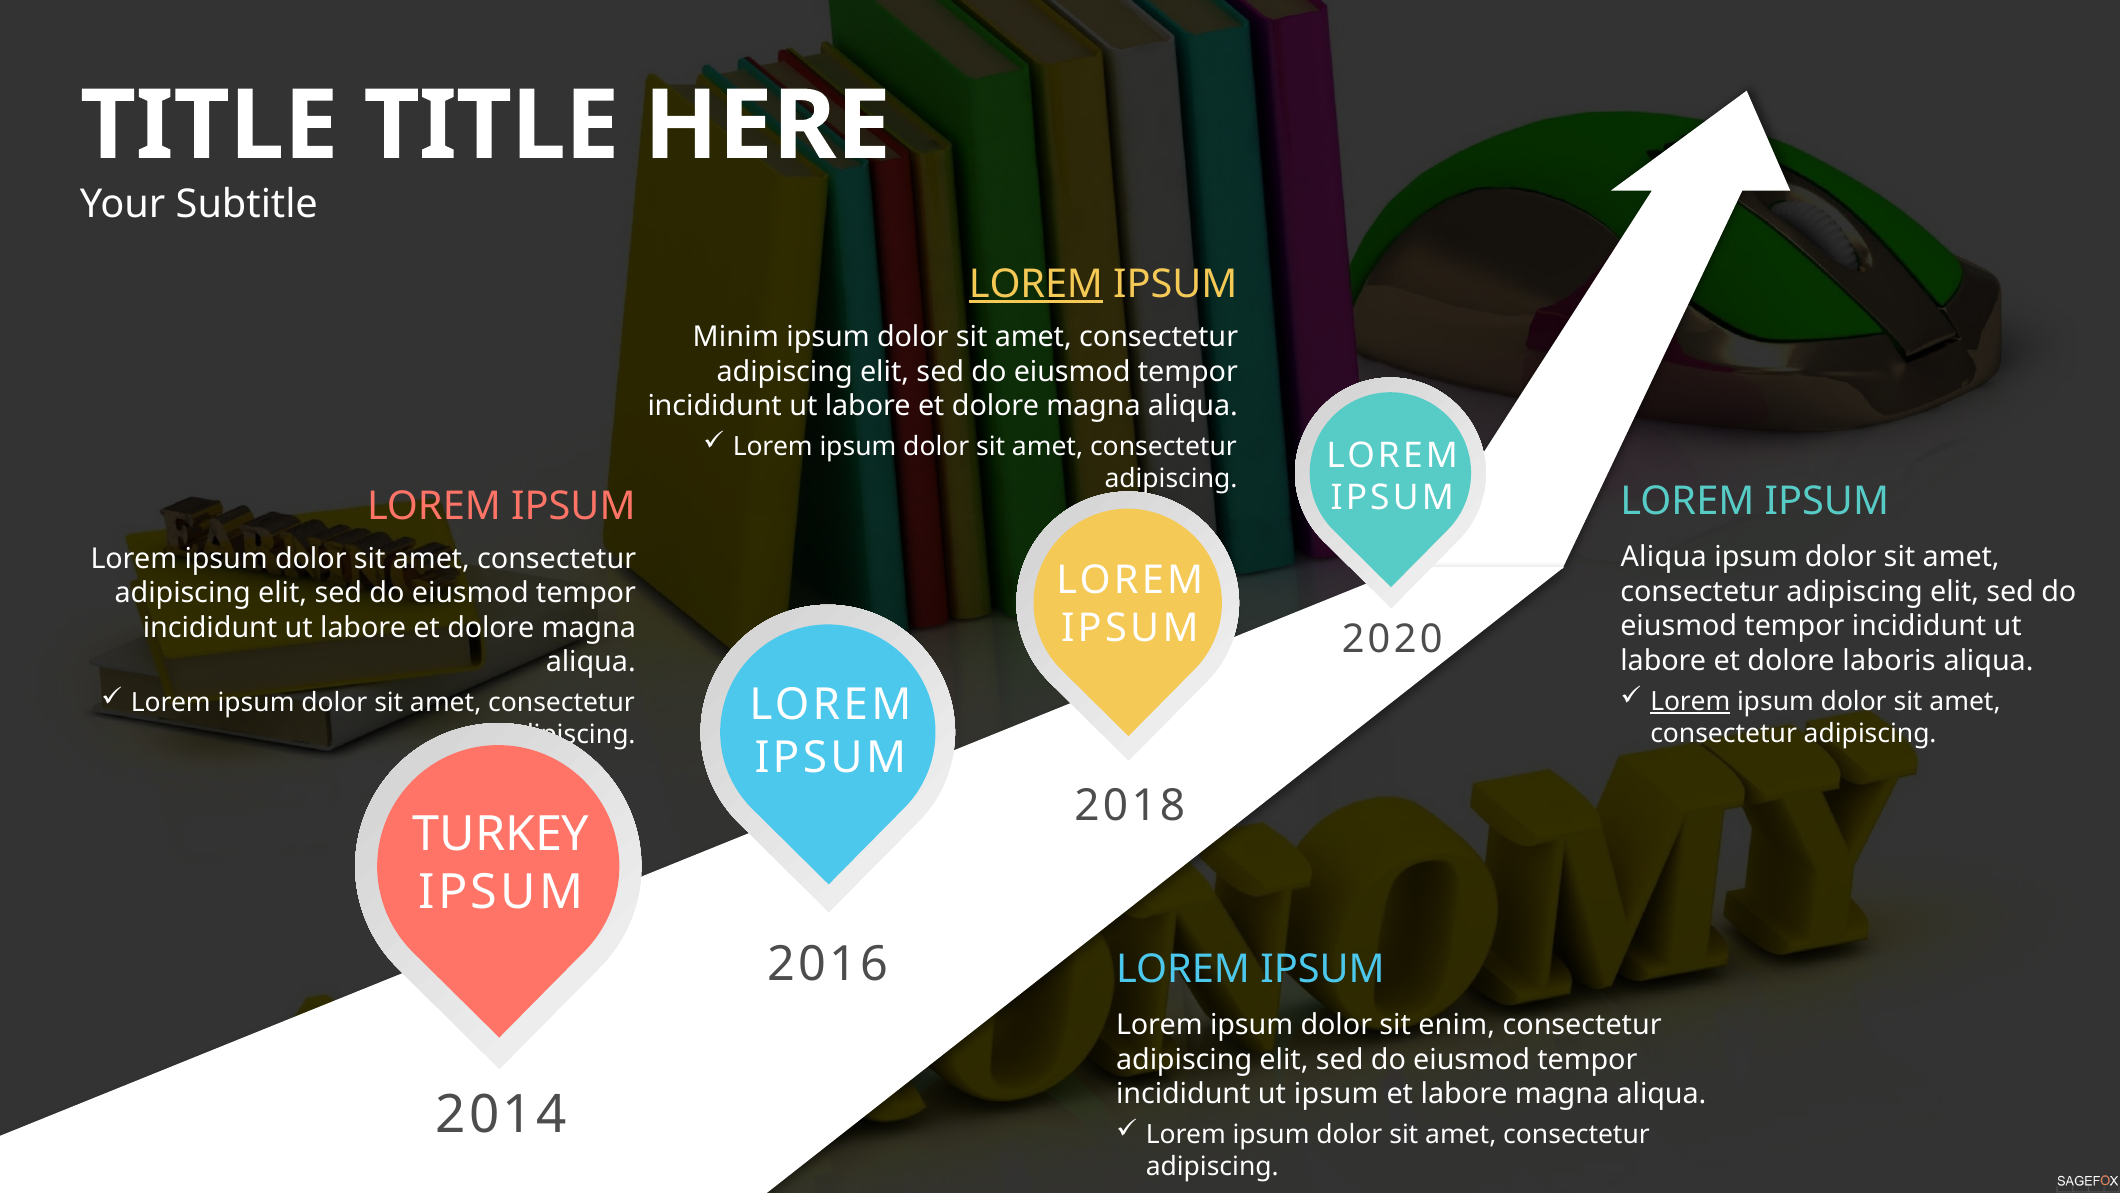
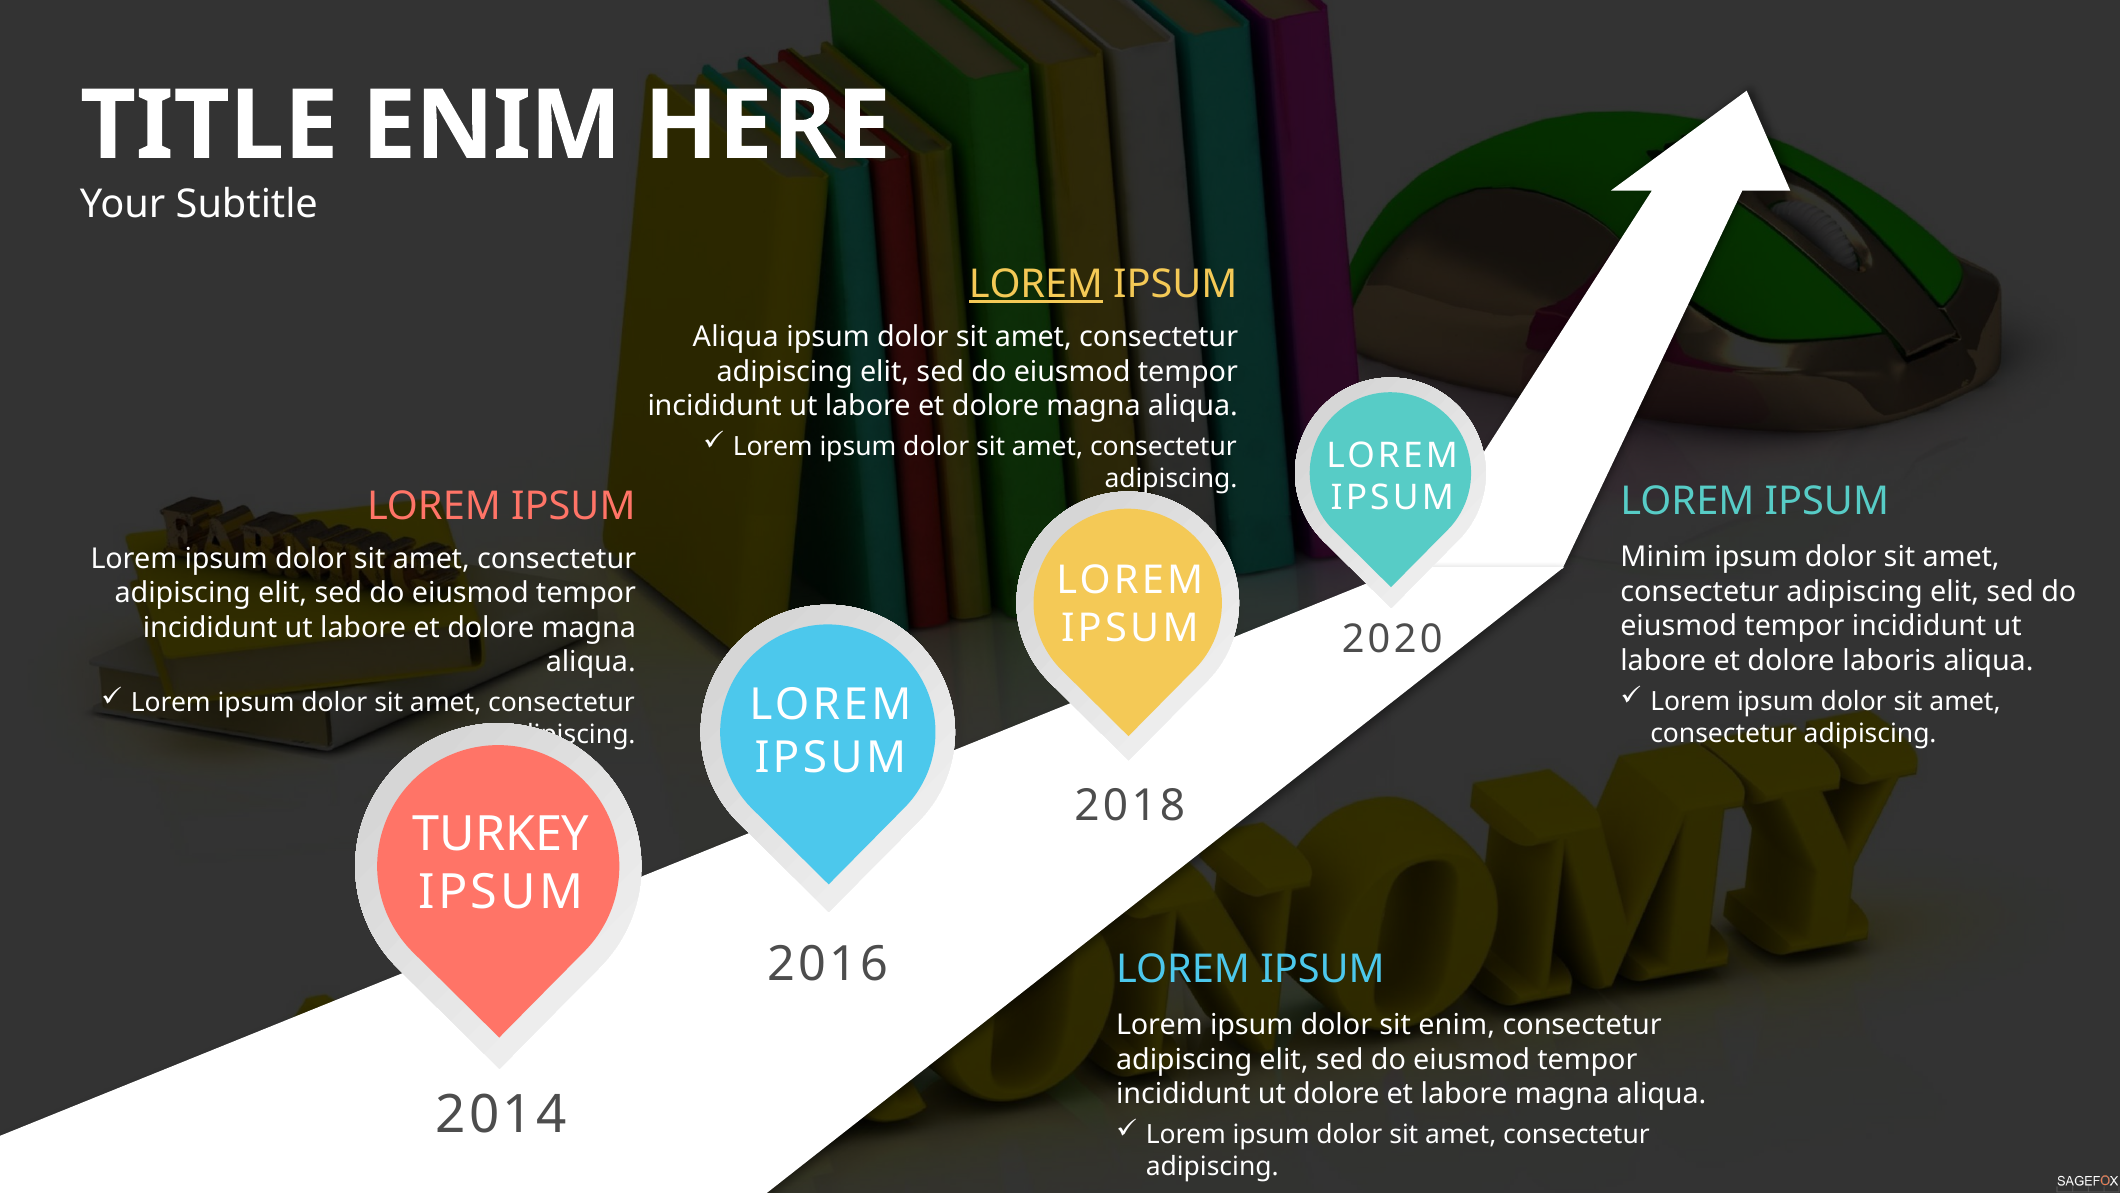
TITLE at (491, 126): TITLE -> ENIM
Minim at (736, 337): Minim -> Aliqua
Aliqua at (1664, 557): Aliqua -> Minim
Lorem at (1690, 701) underline: present -> none
ut ipsum: ipsum -> dolore
